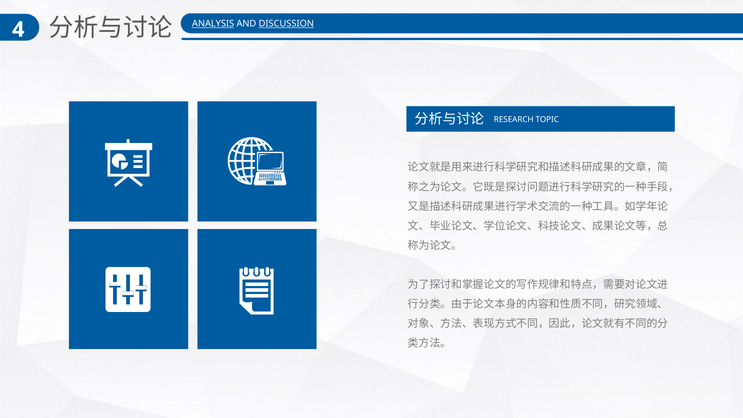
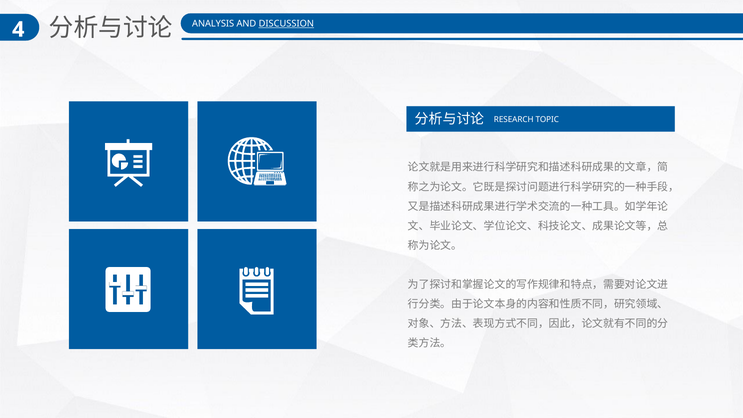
ANALYSIS underline: present -> none
